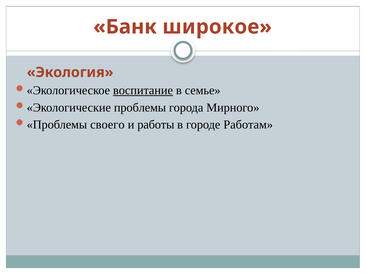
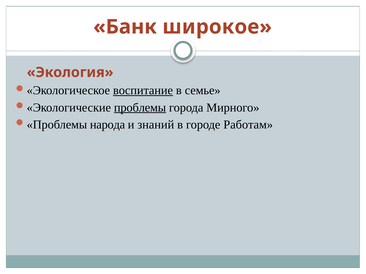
проблемы underline: none -> present
своего: своего -> народа
работы: работы -> знаний
